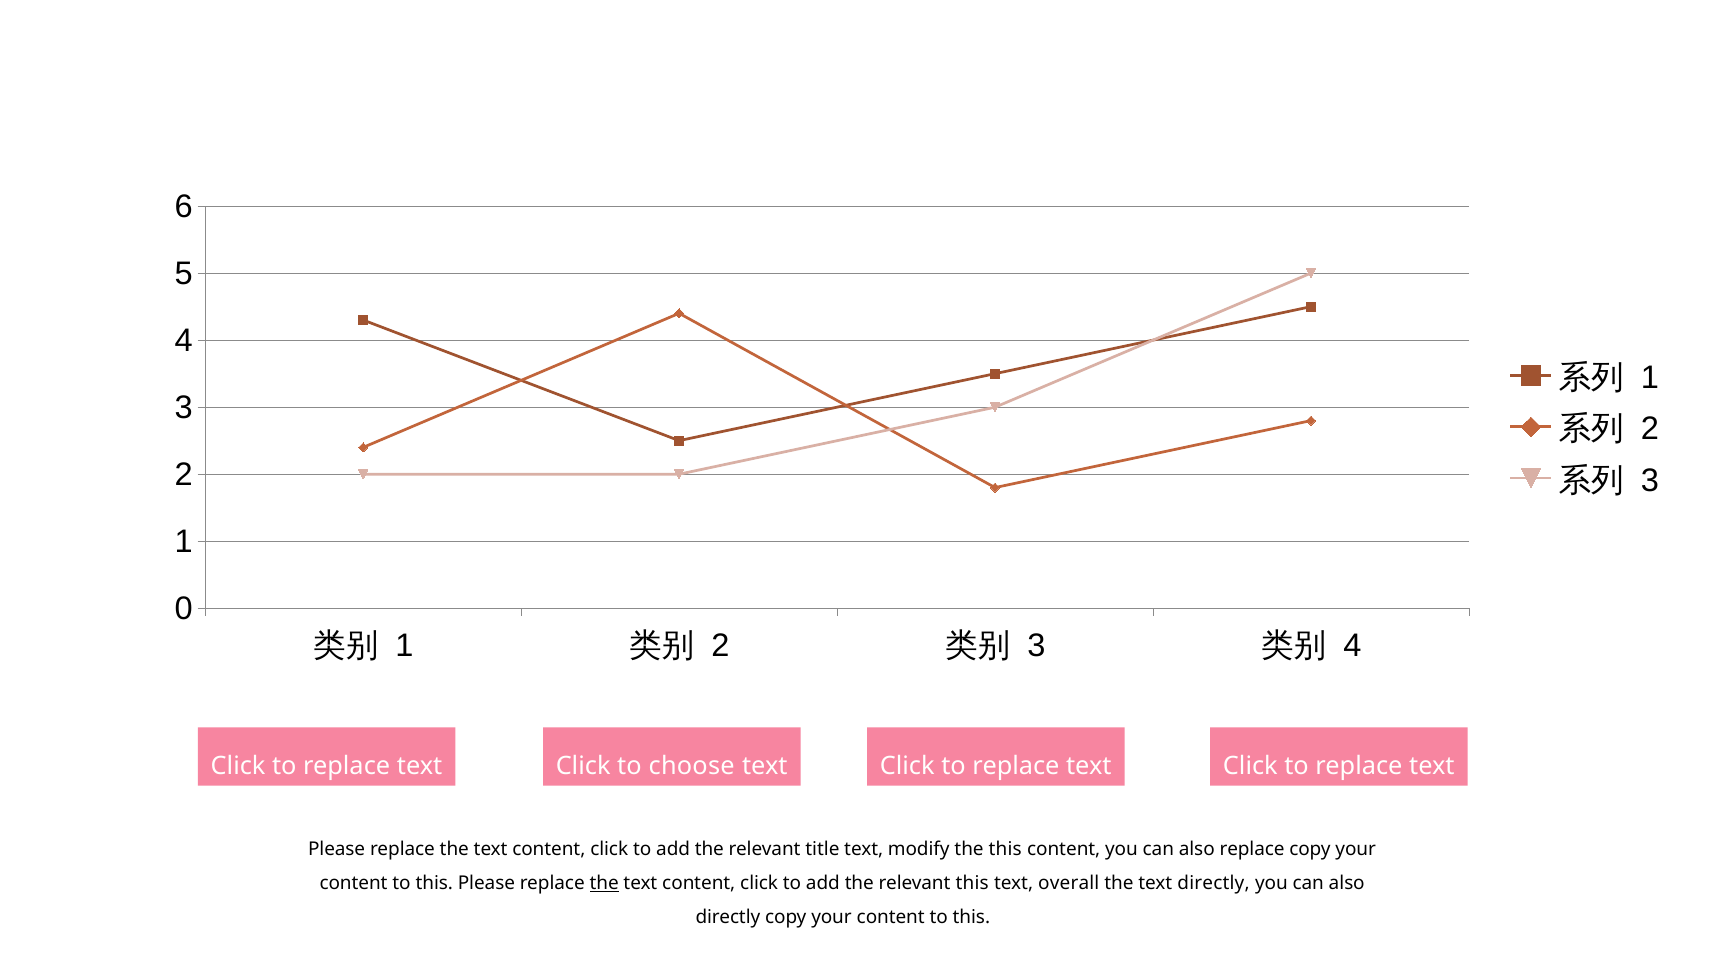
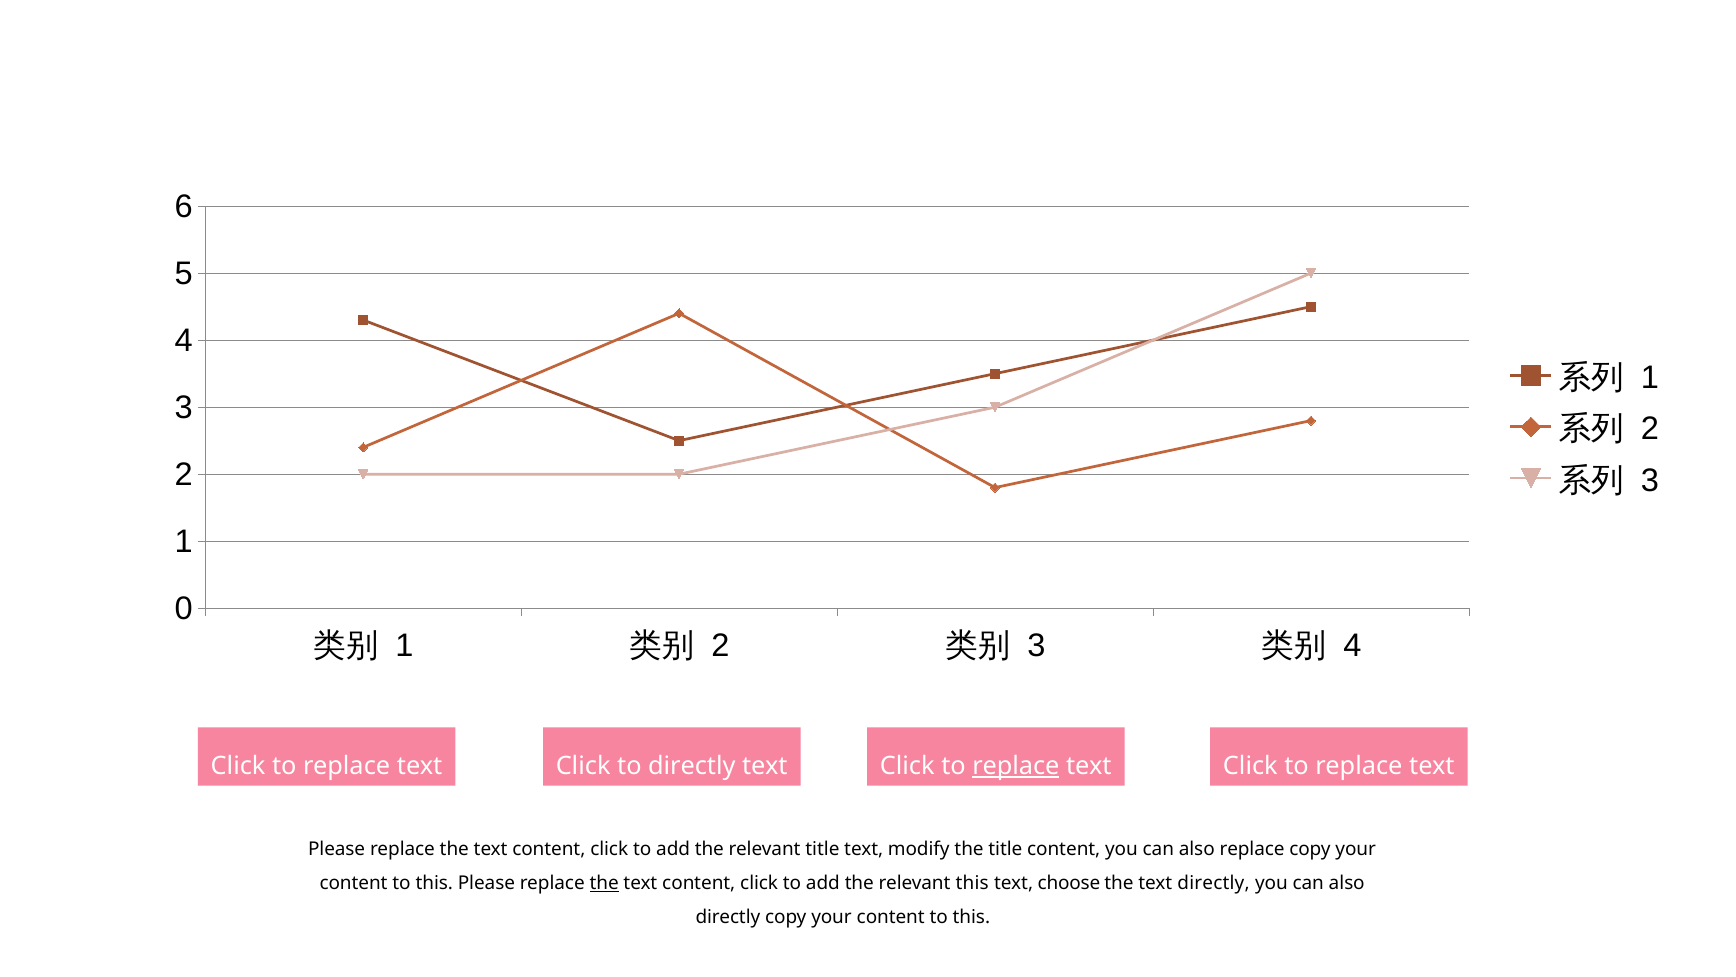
to choose: choose -> directly
replace at (1016, 766) underline: none -> present
the this: this -> title
overall: overall -> choose
